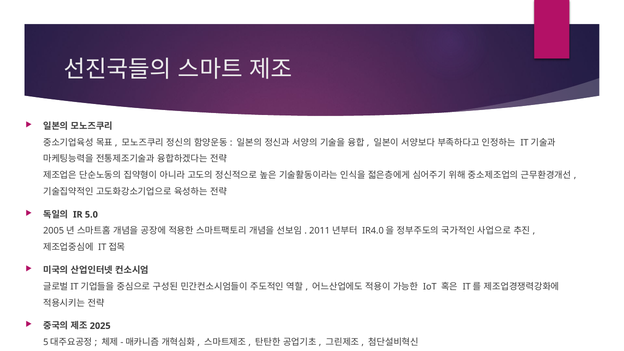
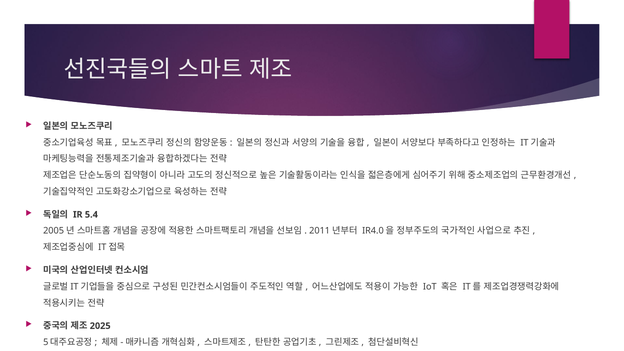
5.0: 5.0 -> 5.4
